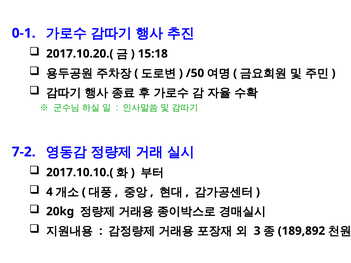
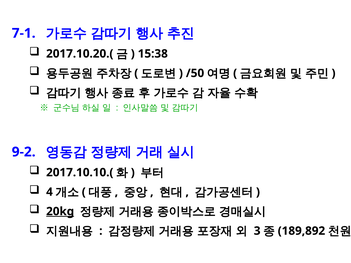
0-1: 0-1 -> 7-1
15:18: 15:18 -> 15:38
7-2: 7-2 -> 9-2
20kg underline: none -> present
